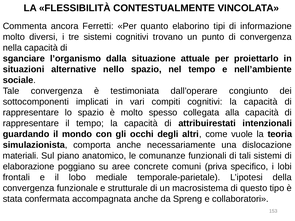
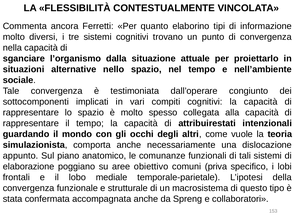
materiali: materiali -> appunto
concrete: concrete -> obiettivo
